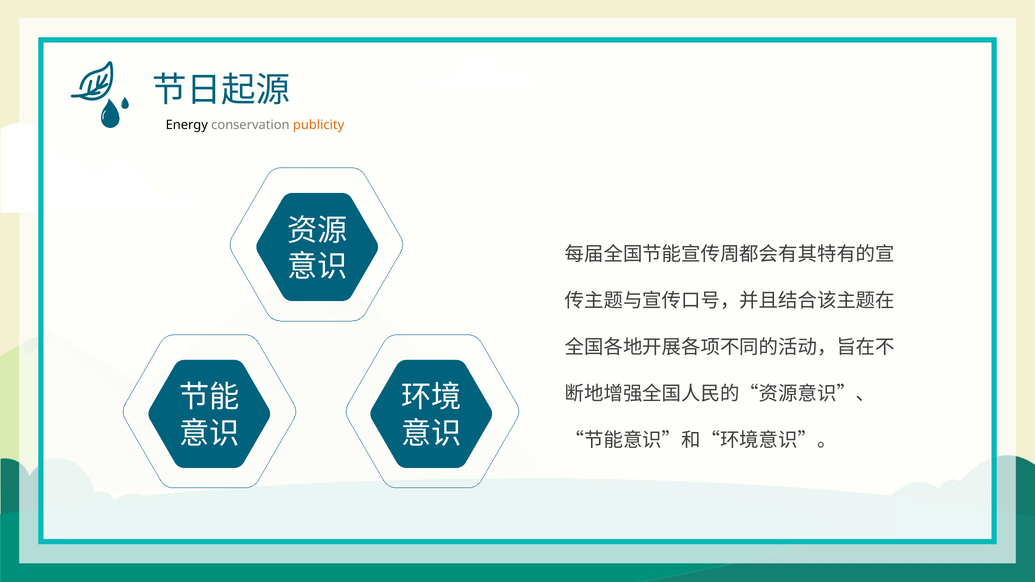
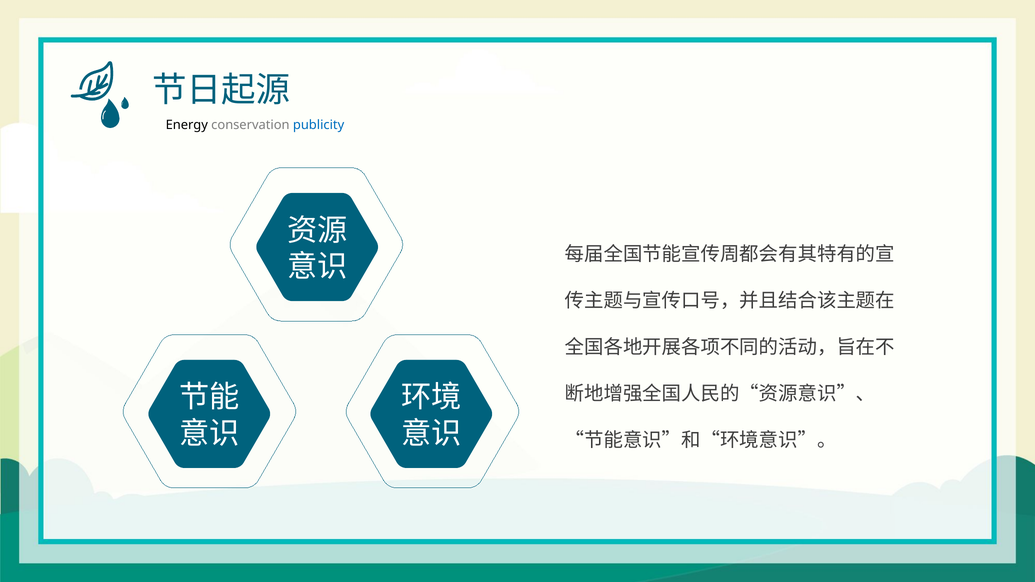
publicity colour: orange -> blue
